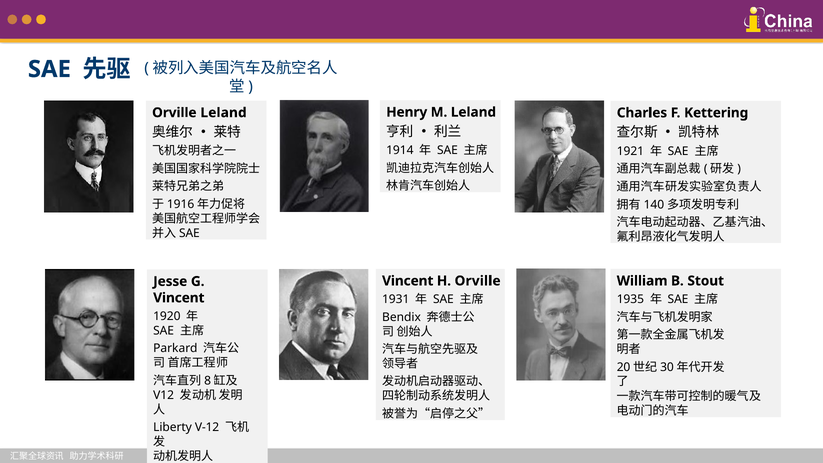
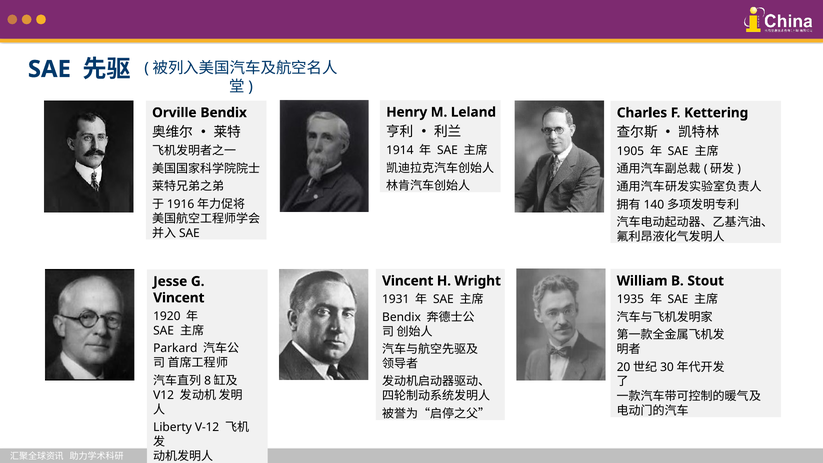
Orville Leland: Leland -> Bendix
1921: 1921 -> 1905
H Orville: Orville -> Wright
